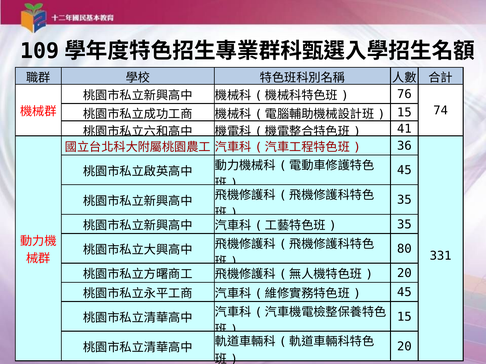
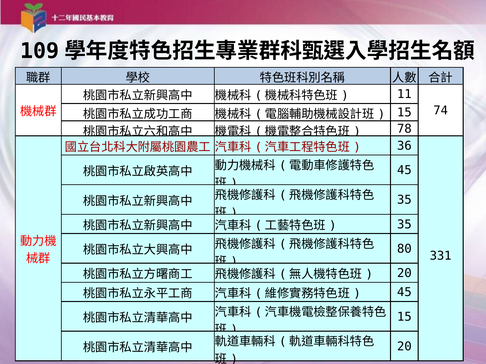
76: 76 -> 11
41: 41 -> 78
